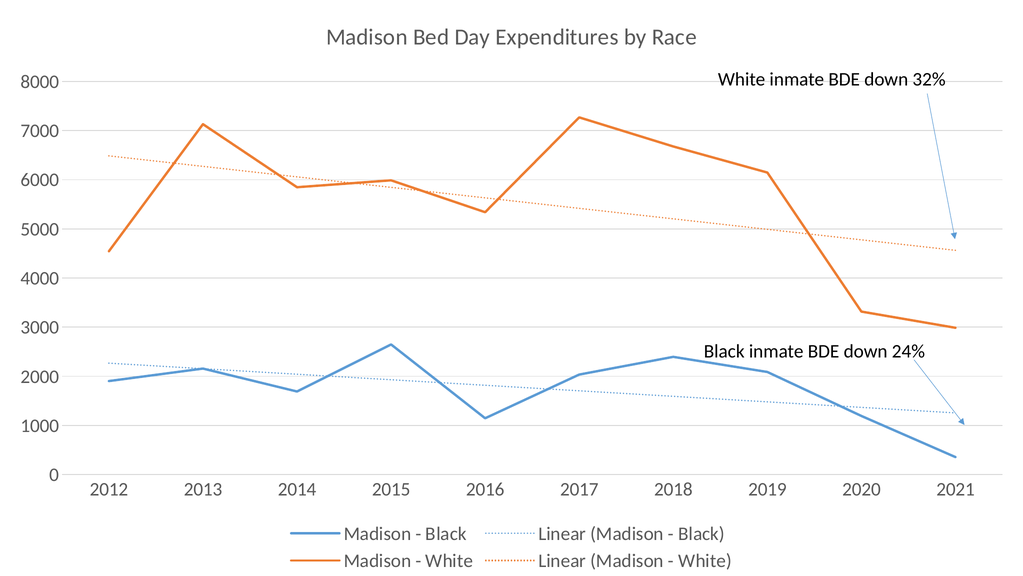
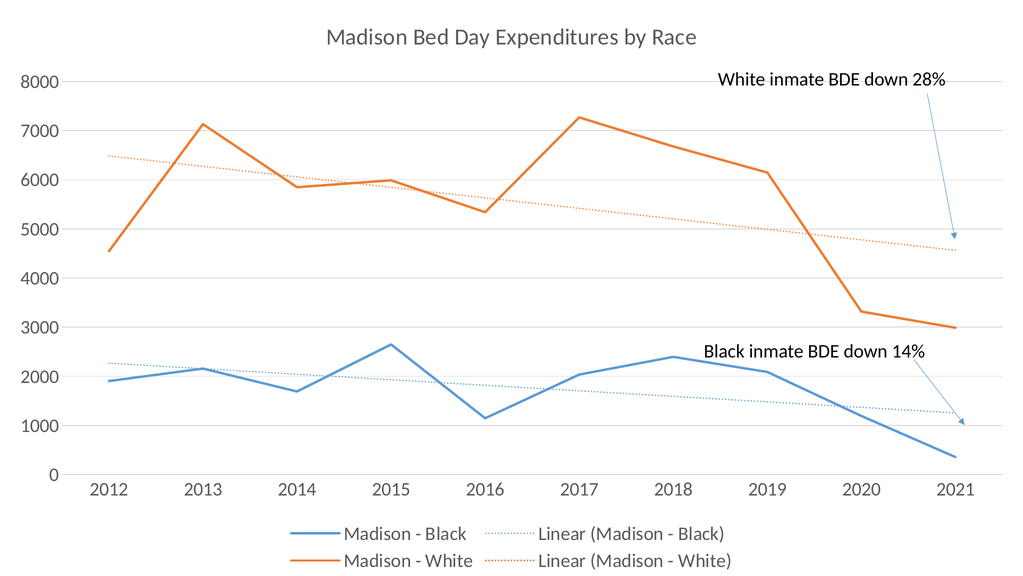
32%: 32% -> 28%
24%: 24% -> 14%
